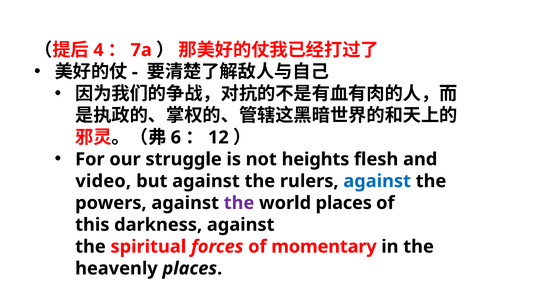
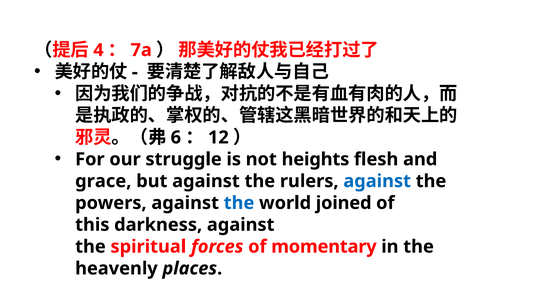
video: video -> grace
the at (239, 203) colour: purple -> blue
world places: places -> joined
